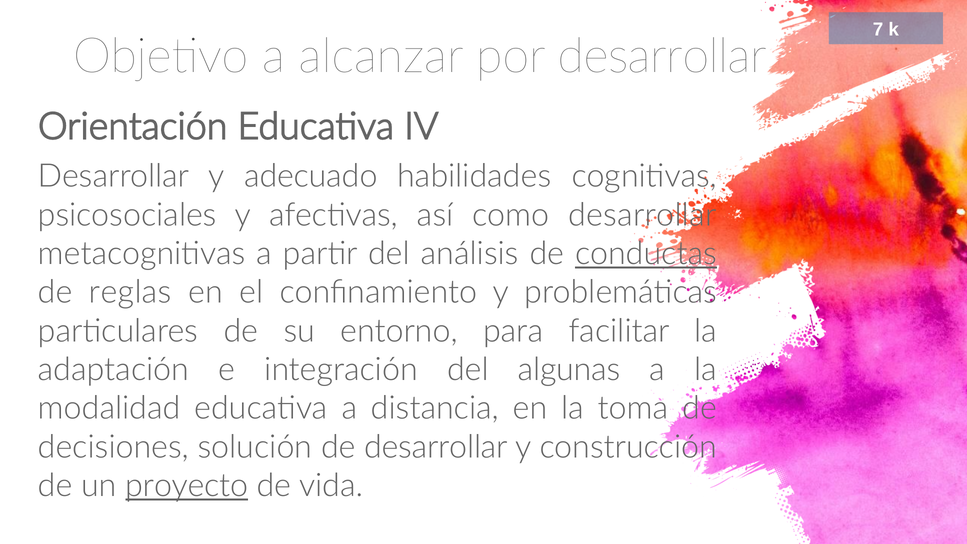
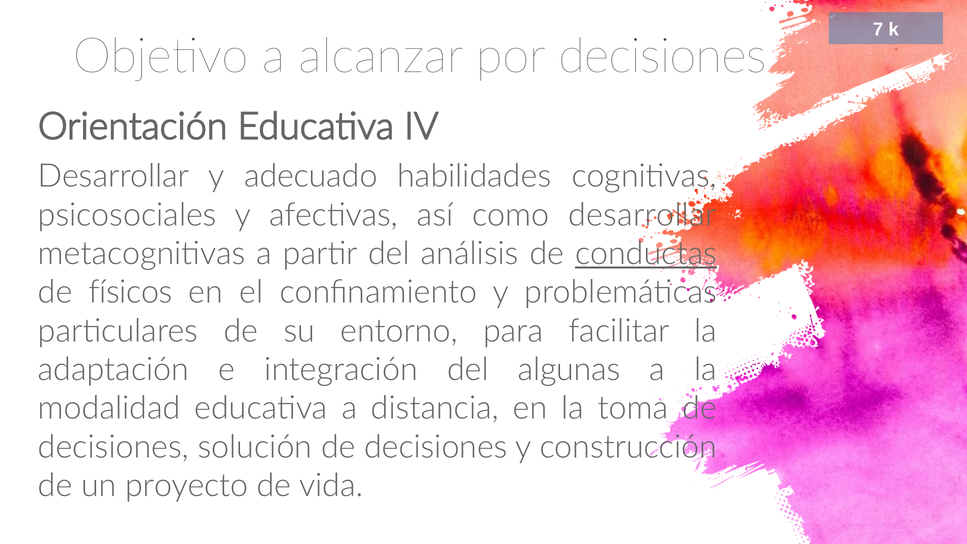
por desarrollar: desarrollar -> decisiones
reglas: reglas -> físicos
solución de desarrollar: desarrollar -> decisiones
proyecto underline: present -> none
